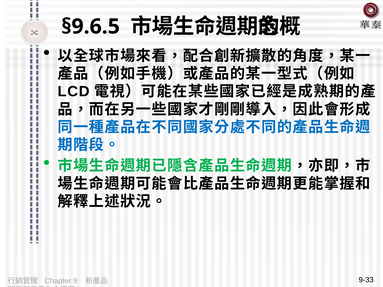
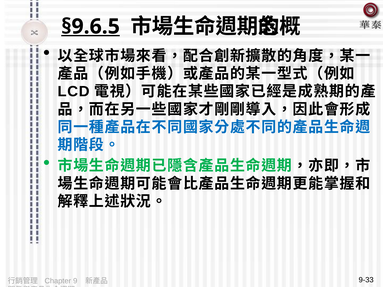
§9.6.5 underline: none -> present
